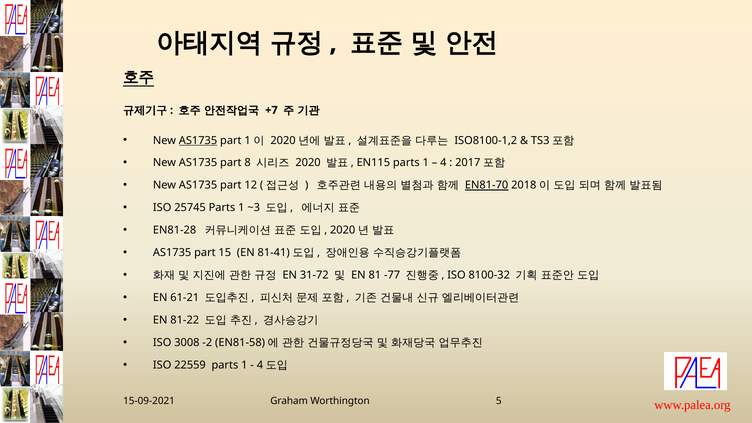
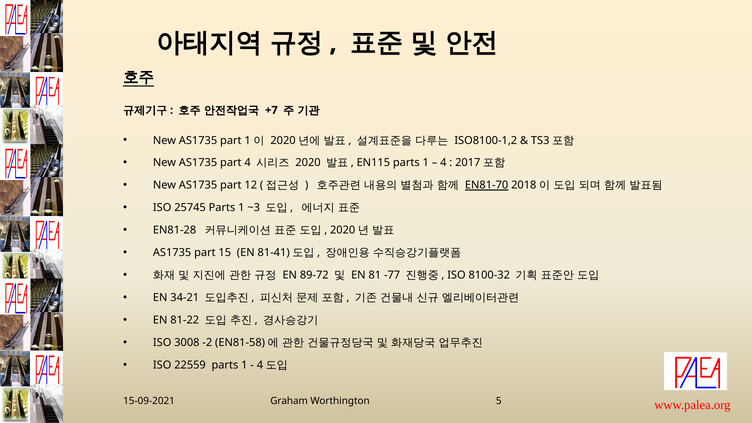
AS1735 at (198, 140) underline: present -> none
part 8: 8 -> 4
31-72: 31-72 -> 89-72
61-21: 61-21 -> 34-21
